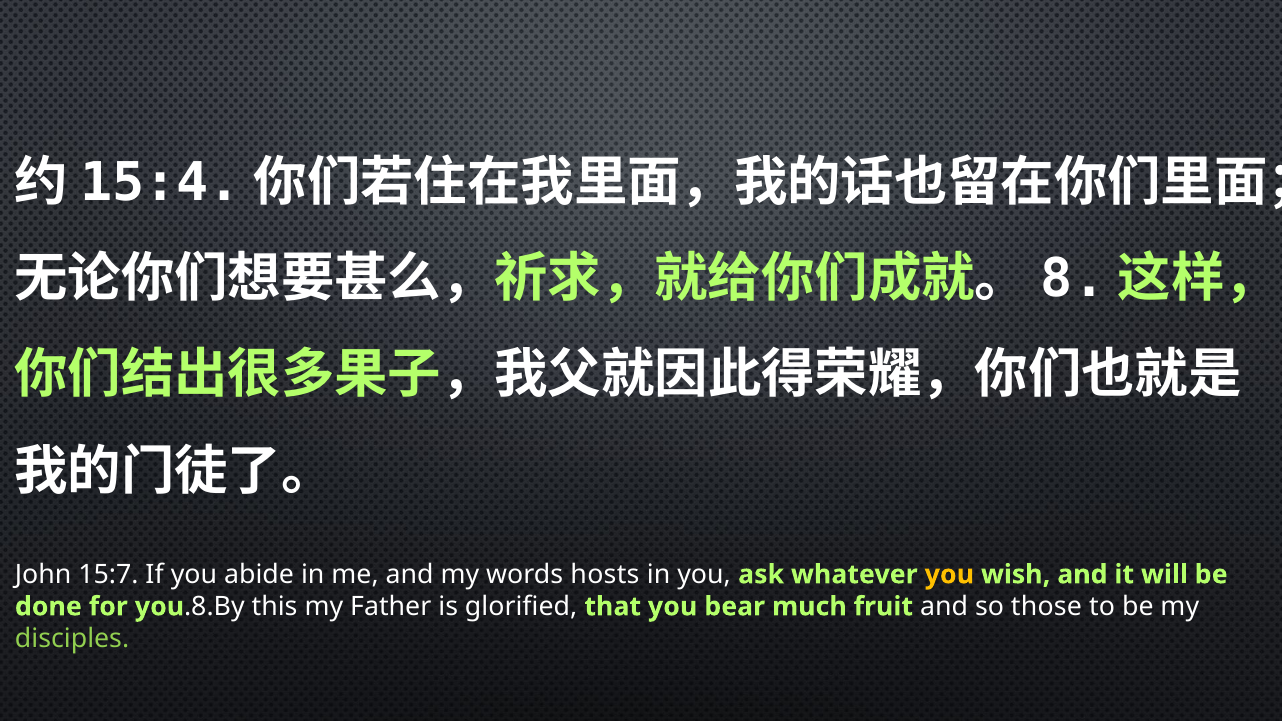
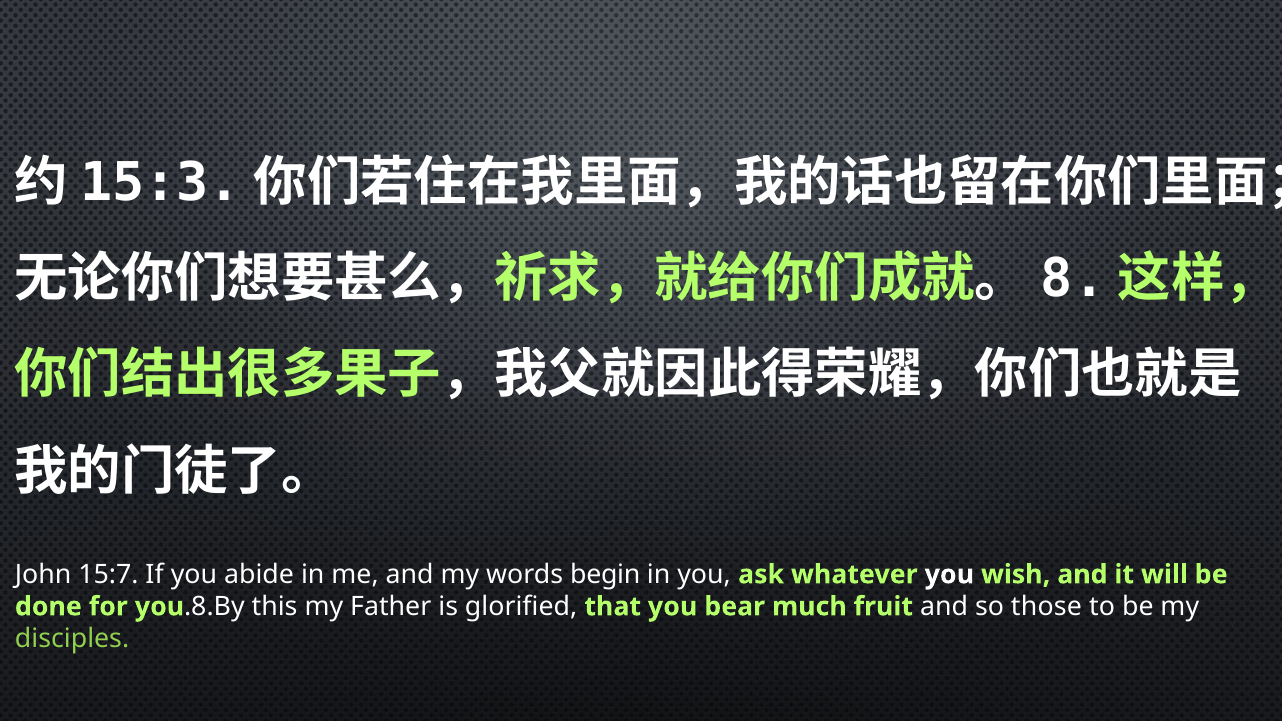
15:4: 15:4 -> 15:3
hosts: hosts -> begin
you at (949, 575) colour: yellow -> white
